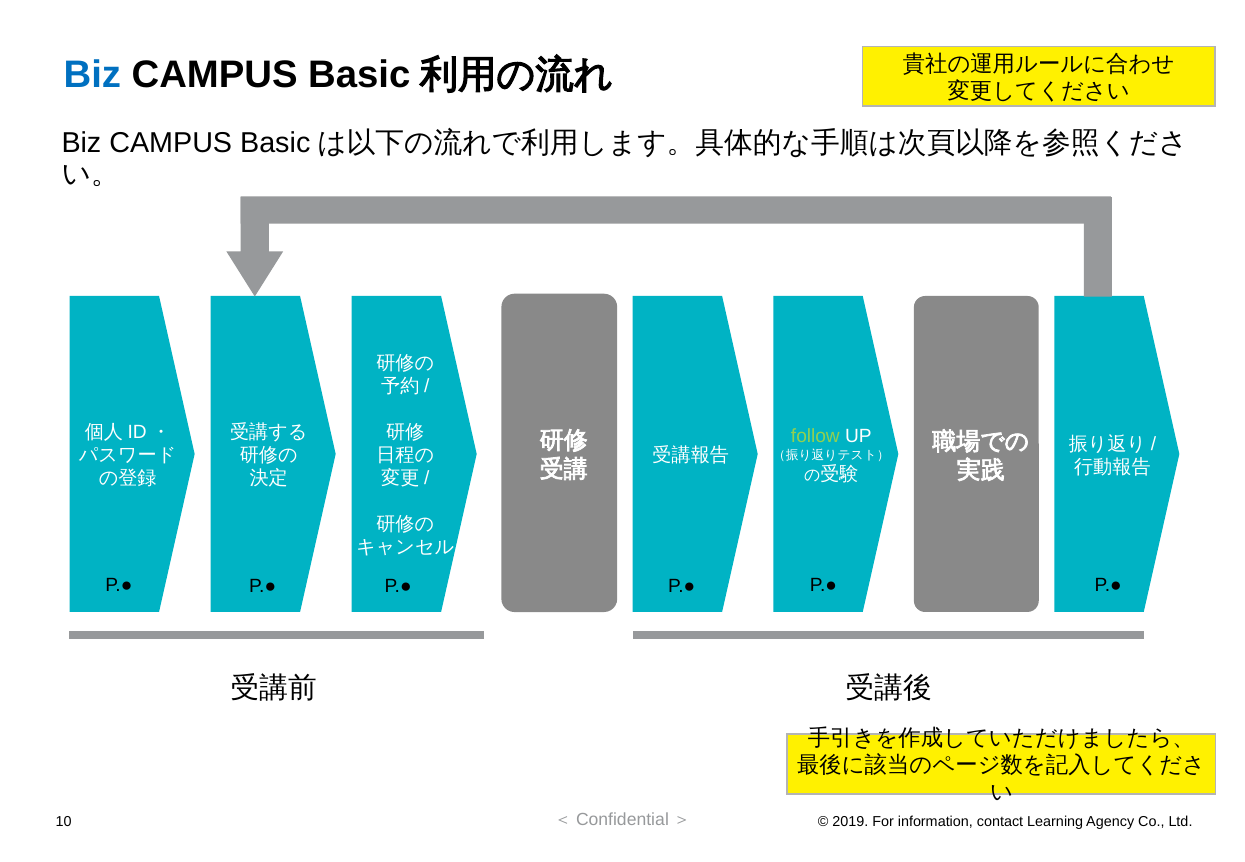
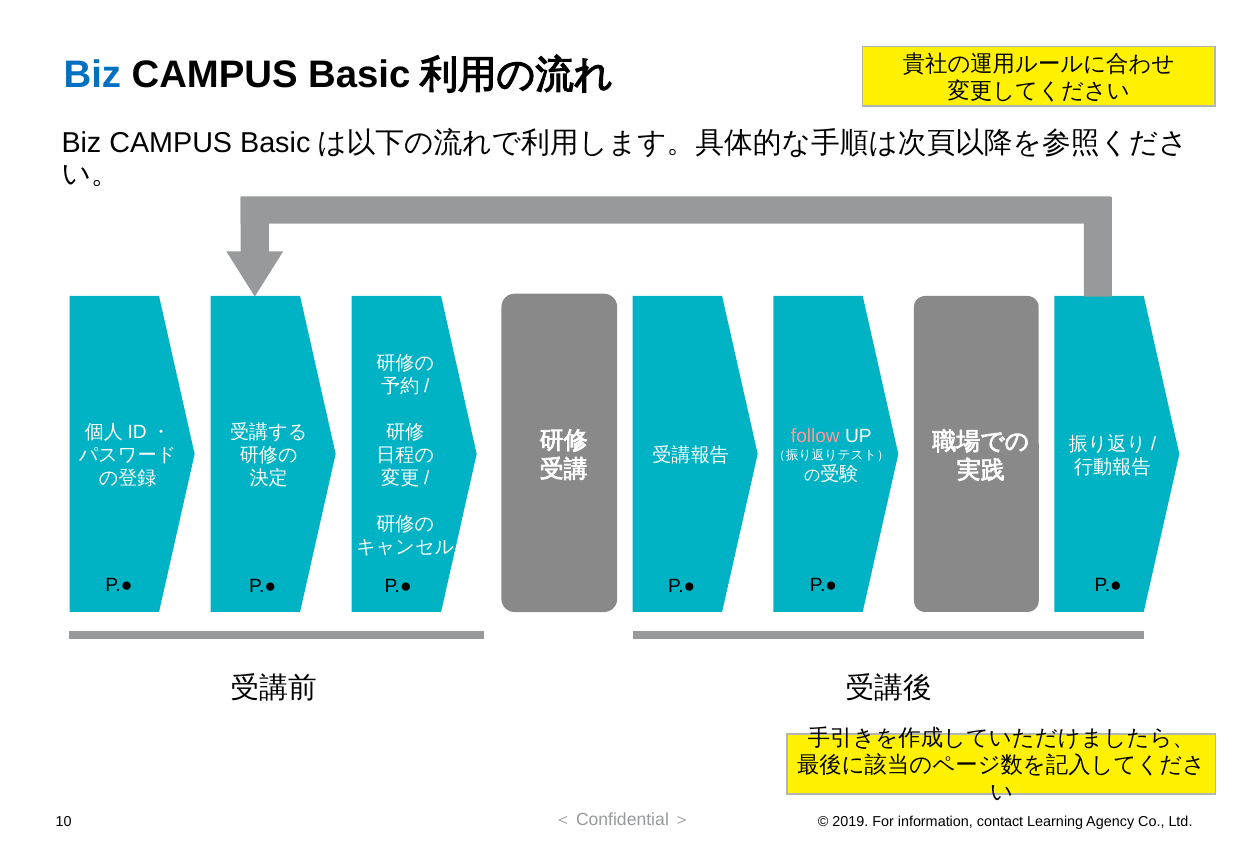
follow colour: light green -> pink
